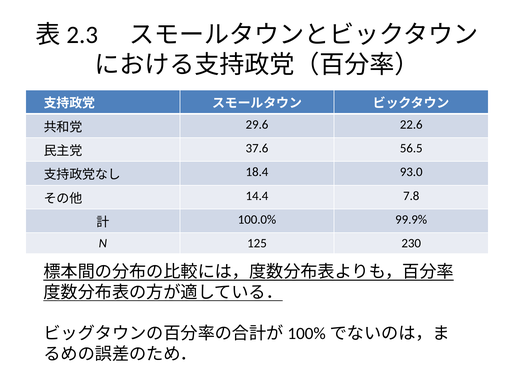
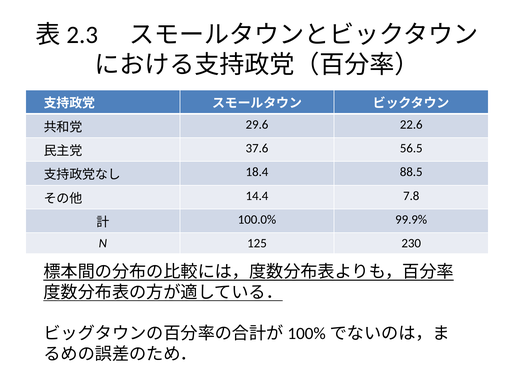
93.0: 93.0 -> 88.5
